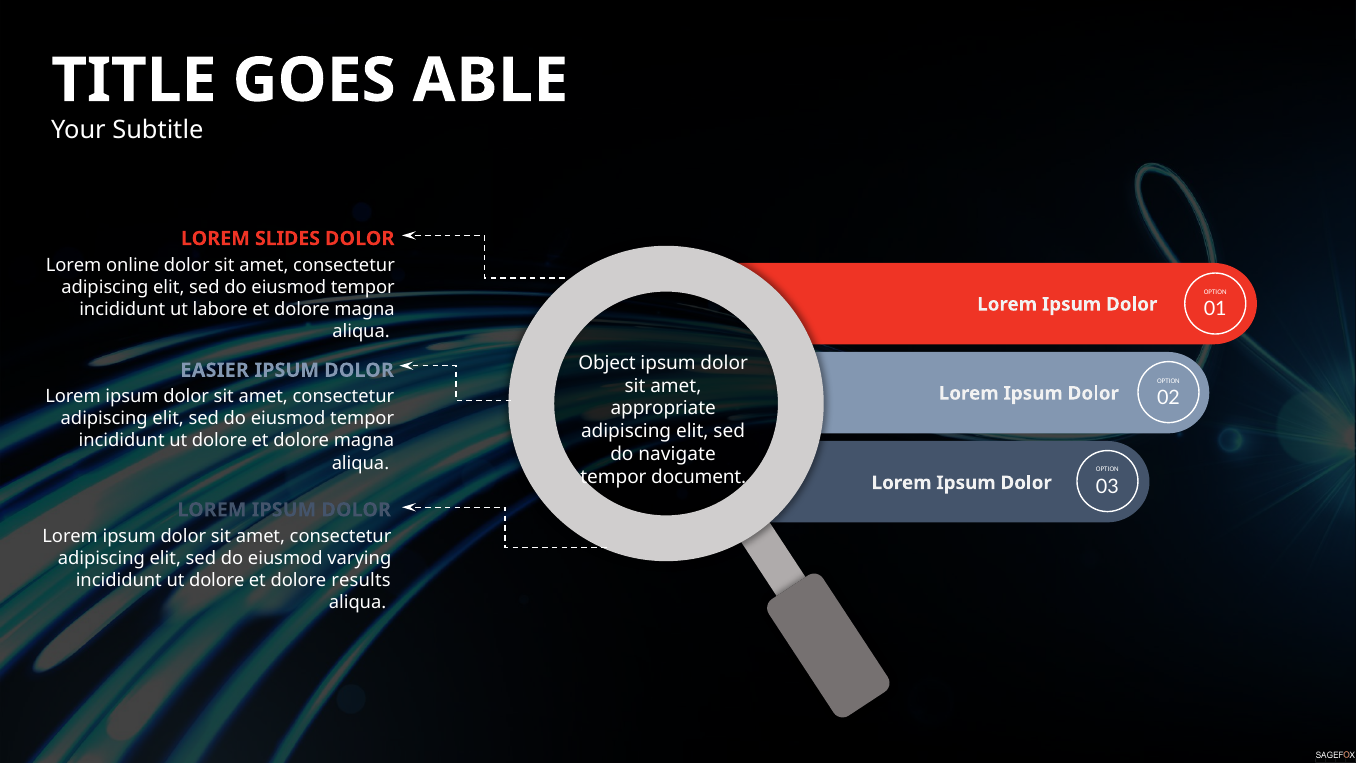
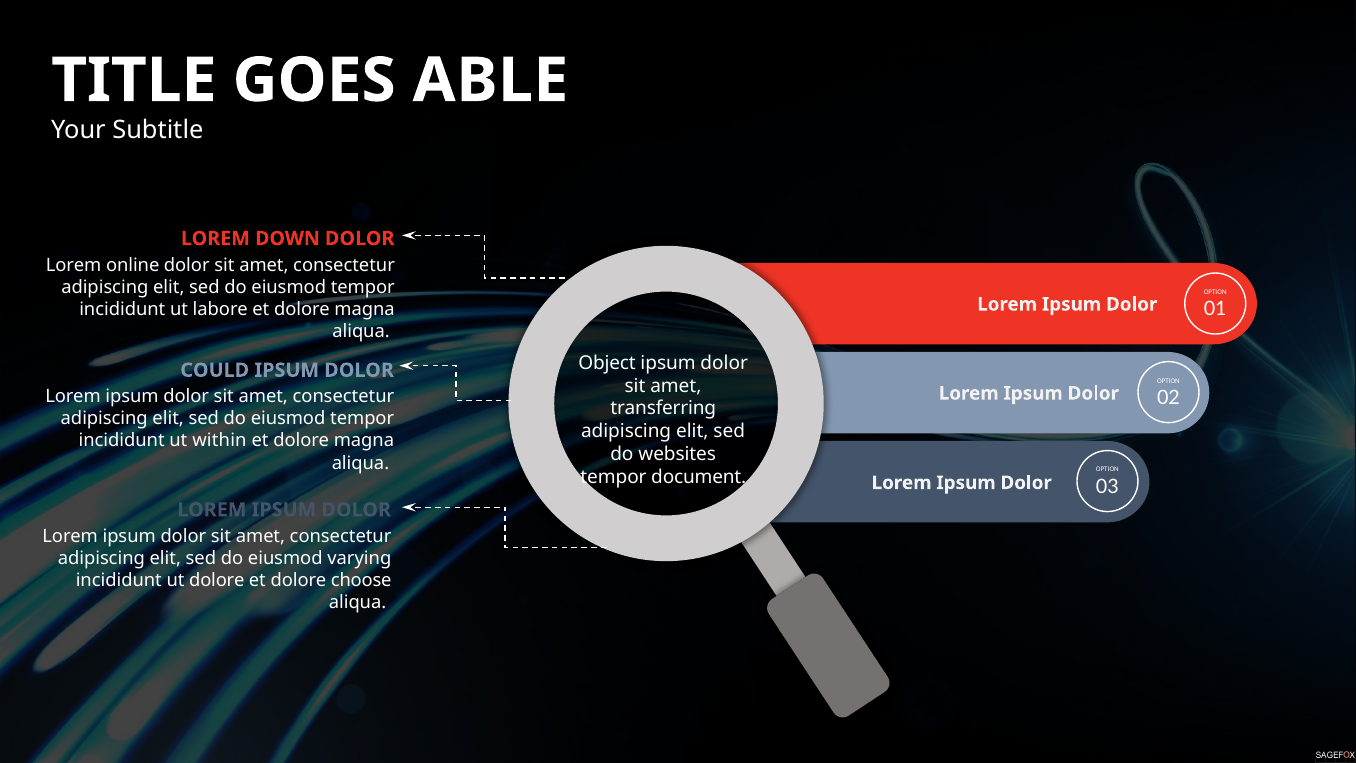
SLIDES: SLIDES -> DOWN
EASIER: EASIER -> COULD
appropriate: appropriate -> transferring
dolore at (220, 441): dolore -> within
navigate: navigate -> websites
results: results -> choose
